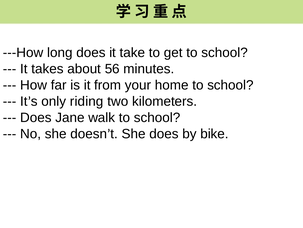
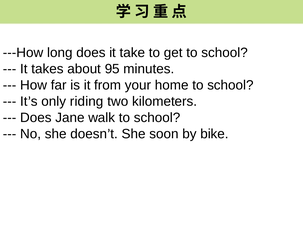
56: 56 -> 95
She does: does -> soon
